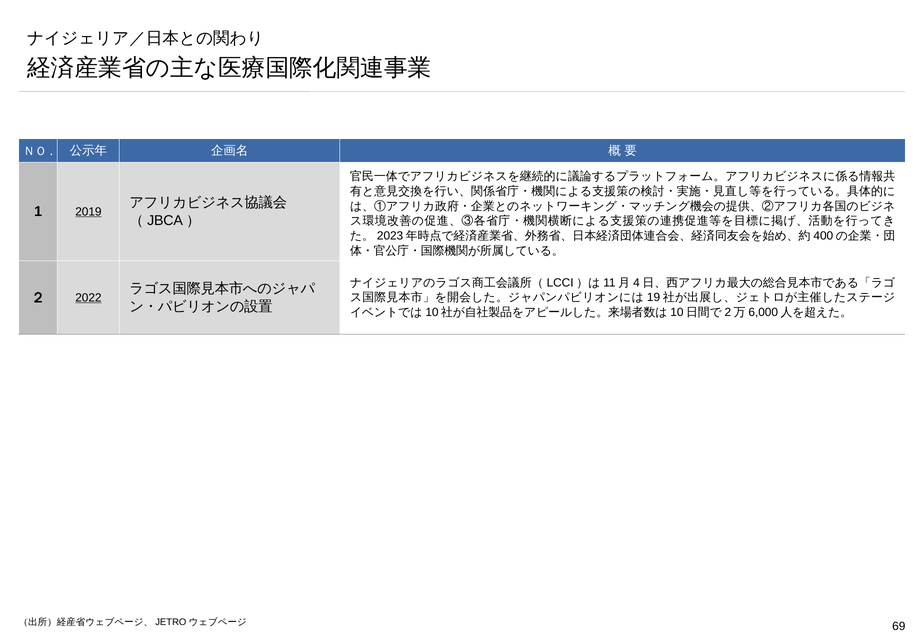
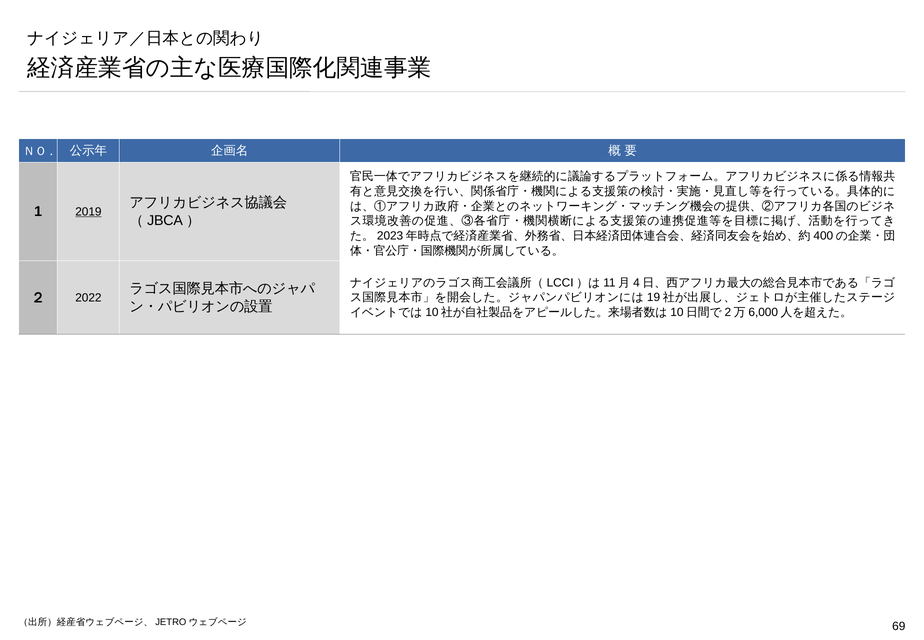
2022 underline: present -> none
